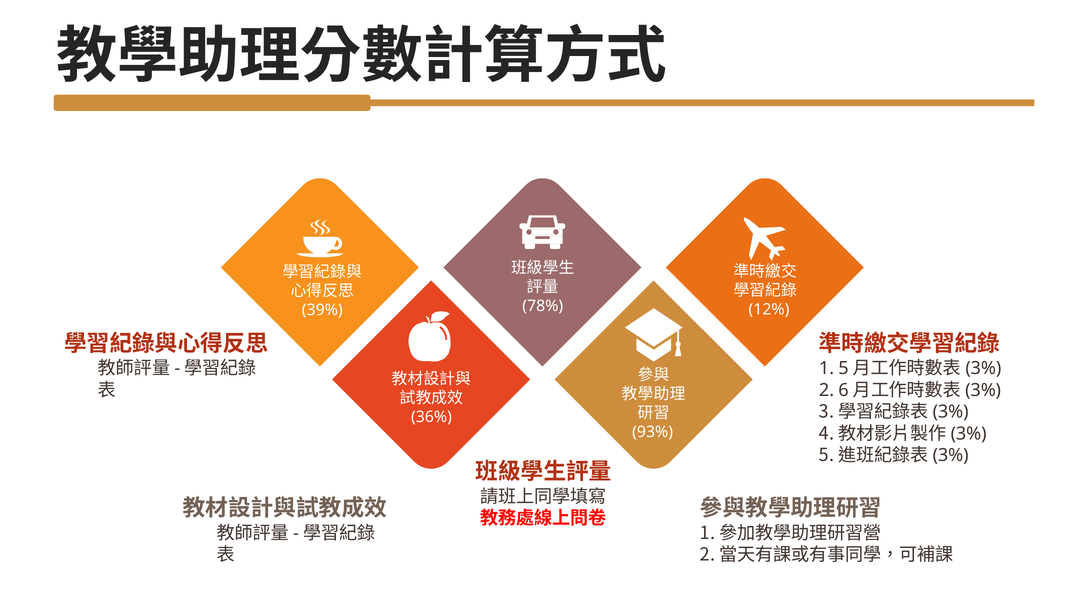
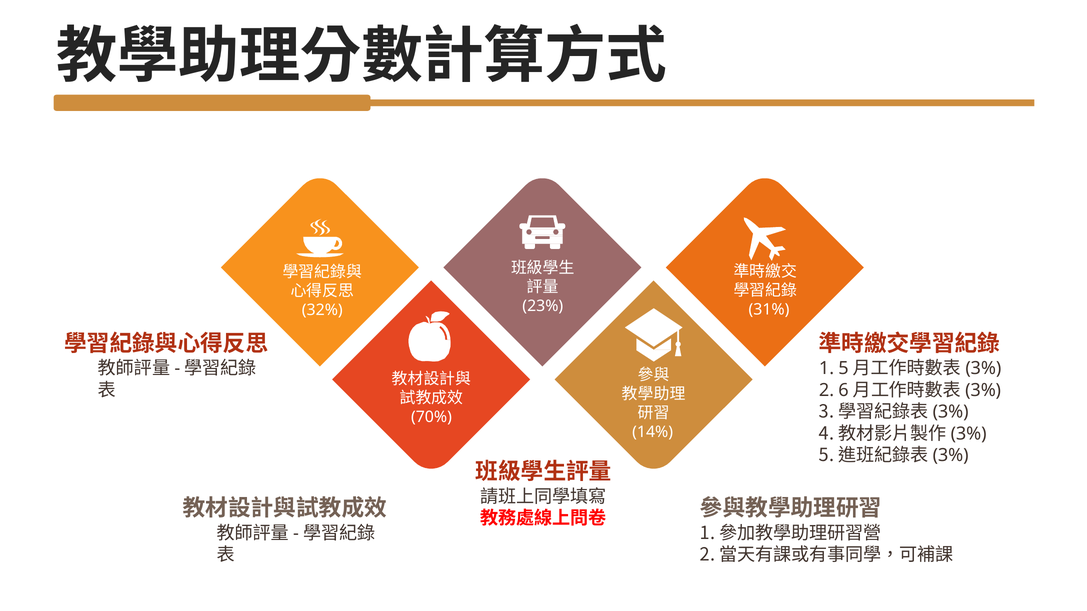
78%: 78% -> 23%
12%: 12% -> 31%
39%: 39% -> 32%
36%: 36% -> 70%
93%: 93% -> 14%
